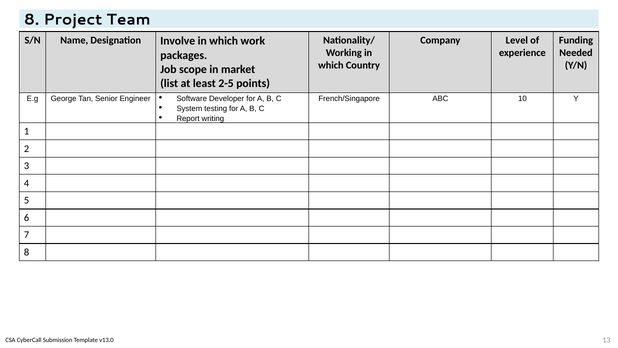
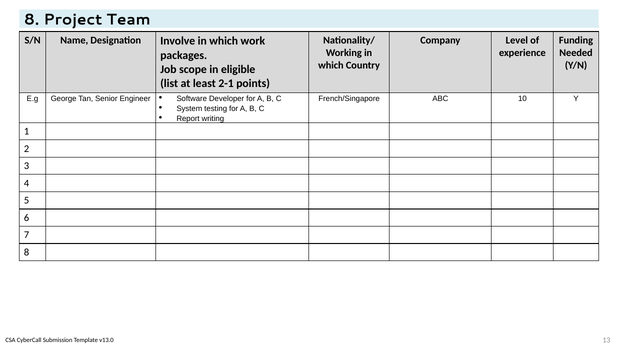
market: market -> eligible
2-5: 2-5 -> 2-1
